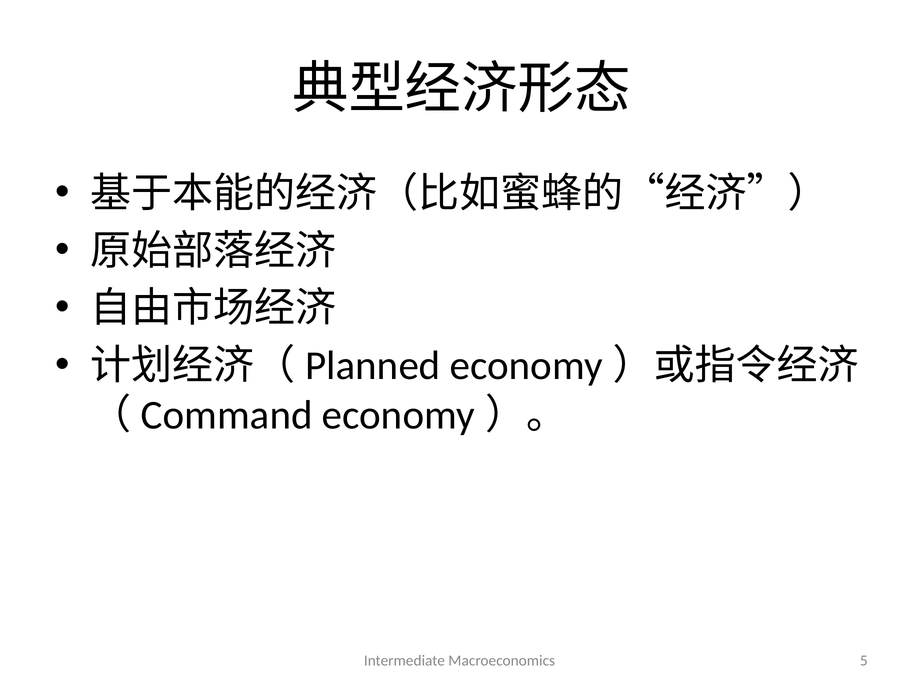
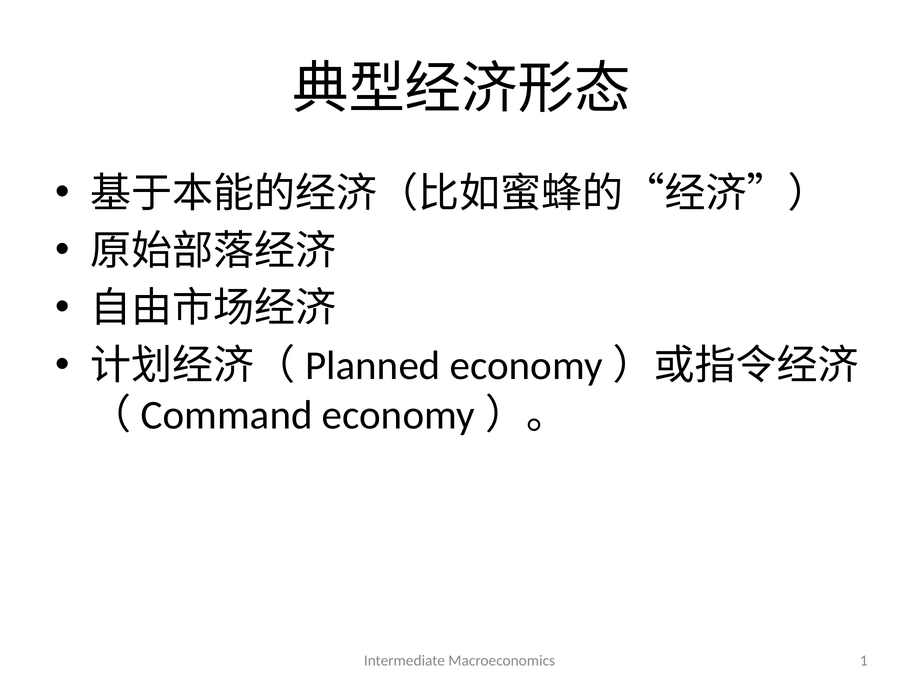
5: 5 -> 1
